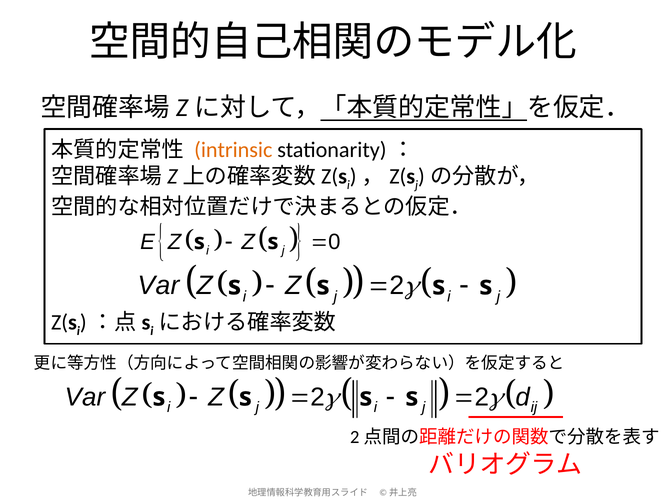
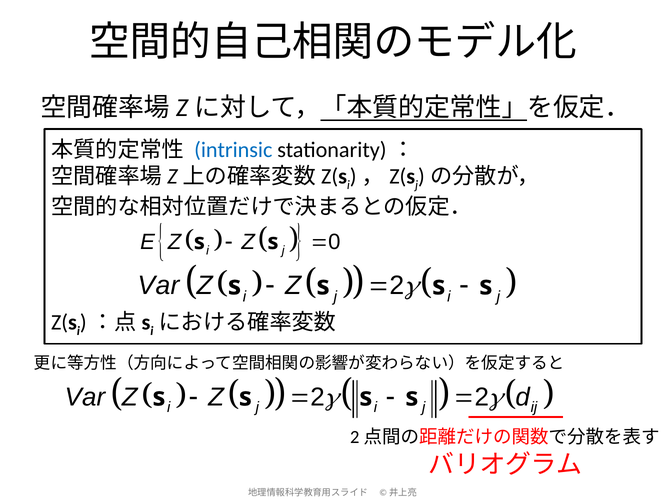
intrinsic colour: orange -> blue
